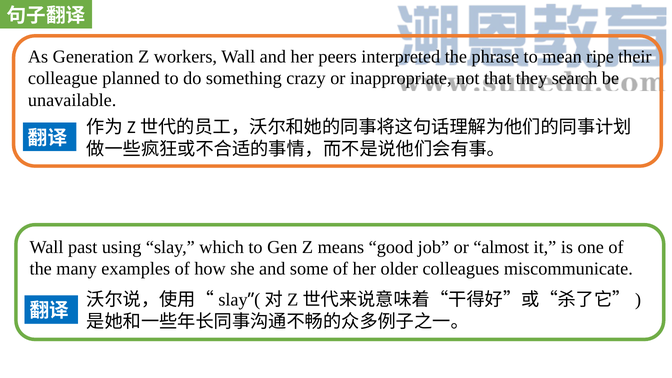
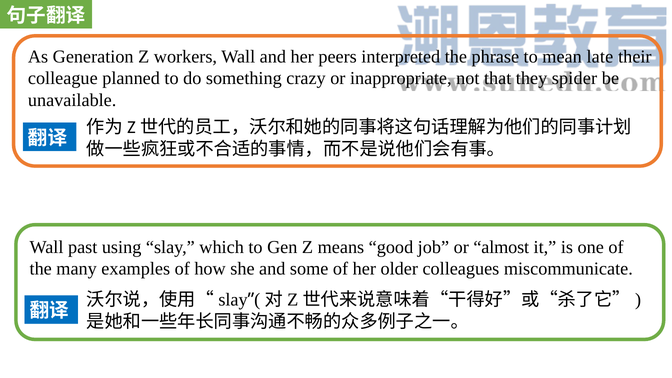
ripe: ripe -> late
search: search -> spider
